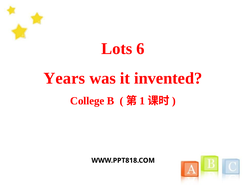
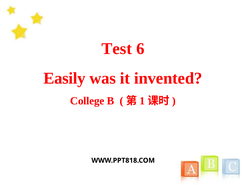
Lots: Lots -> Test
Years: Years -> Easily
